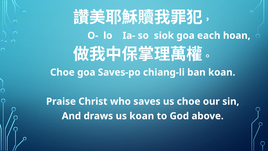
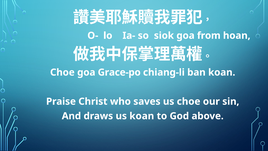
each: each -> from
Saves-po: Saves-po -> Grace-po
